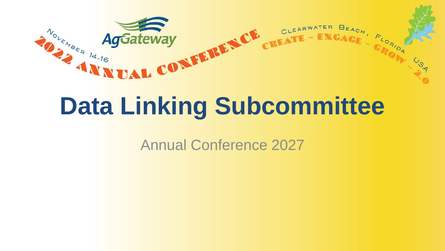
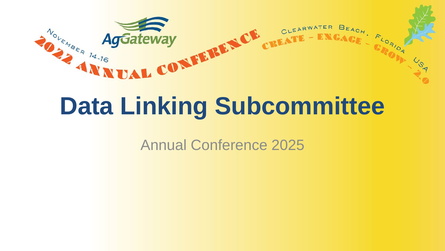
2027: 2027 -> 2025
